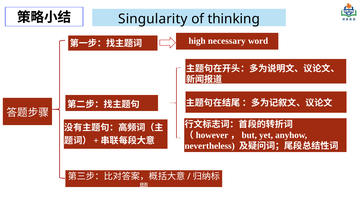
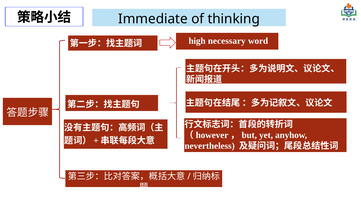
Singularity: Singularity -> Immediate
